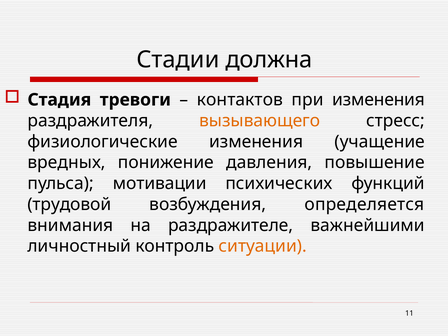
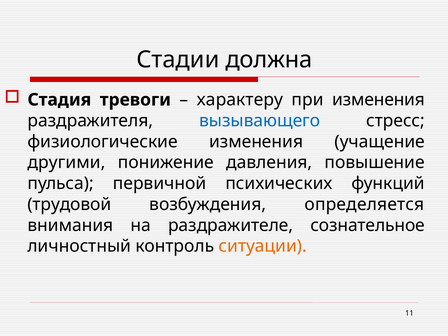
контактов: контактов -> характеру
вызывающего colour: orange -> blue
вредных: вредных -> другими
мотивации: мотивации -> первичной
важнейшими: важнейшими -> сознательное
